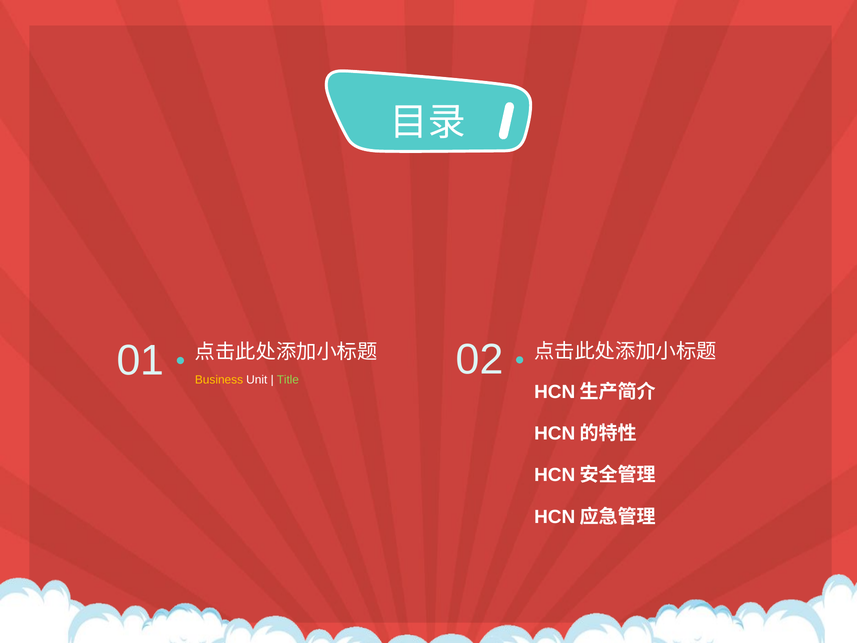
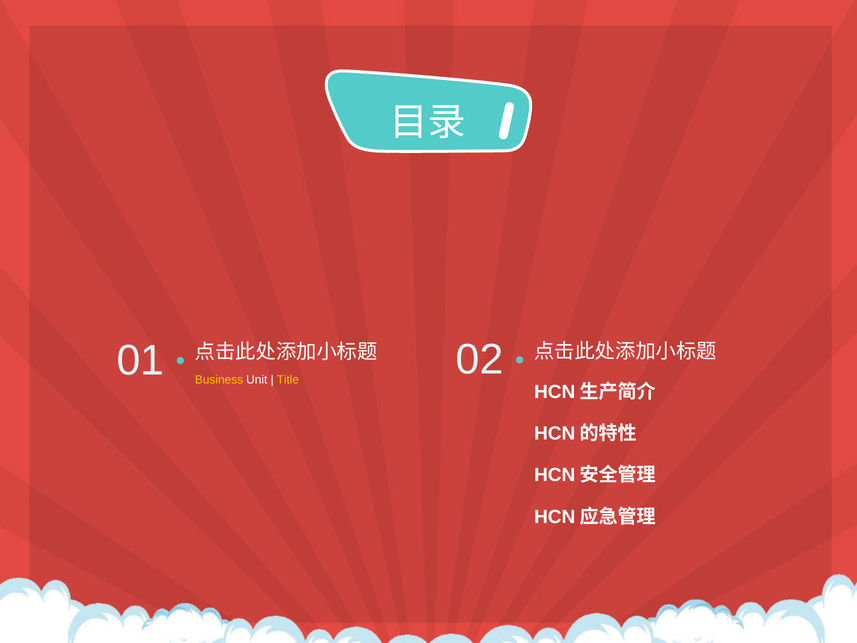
Title colour: light green -> yellow
